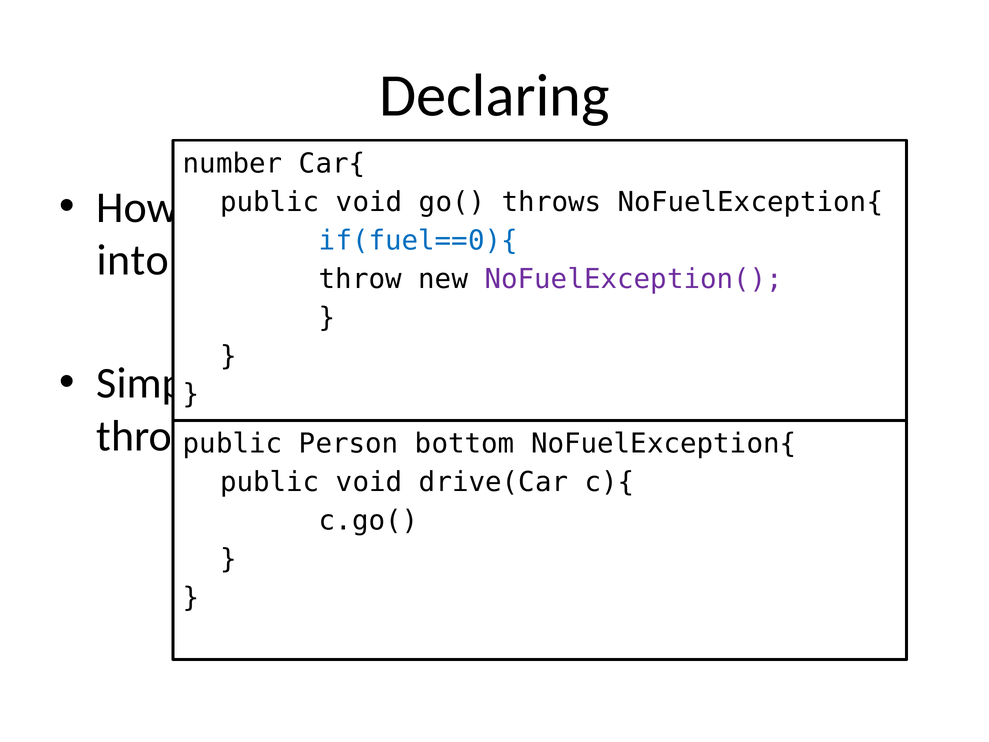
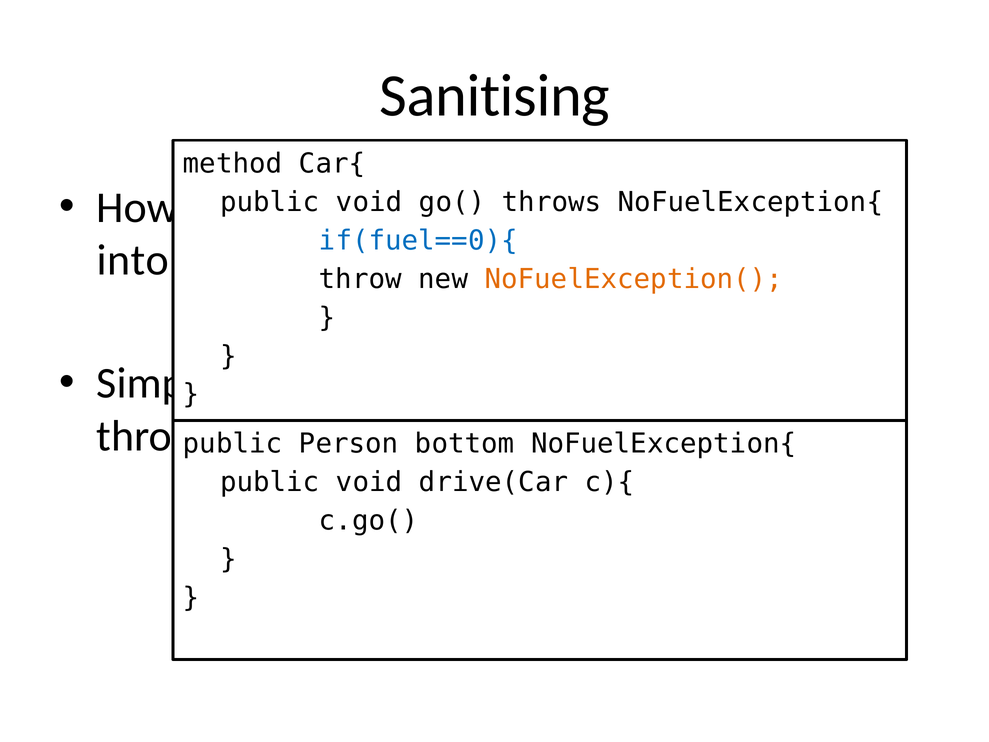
Declaring: Declaring -> Sanitising
number at (233, 163): number -> method
NoFuelException( colour: purple -> orange
